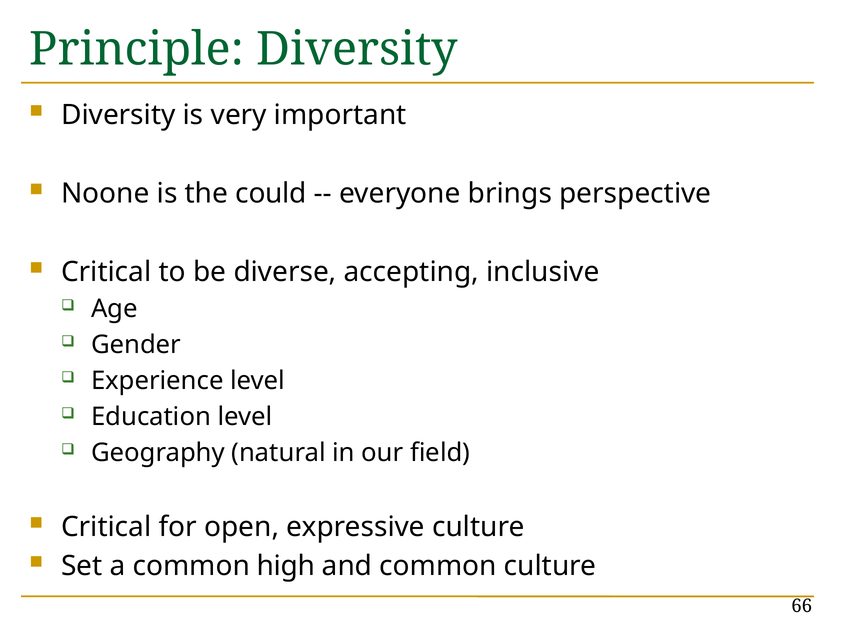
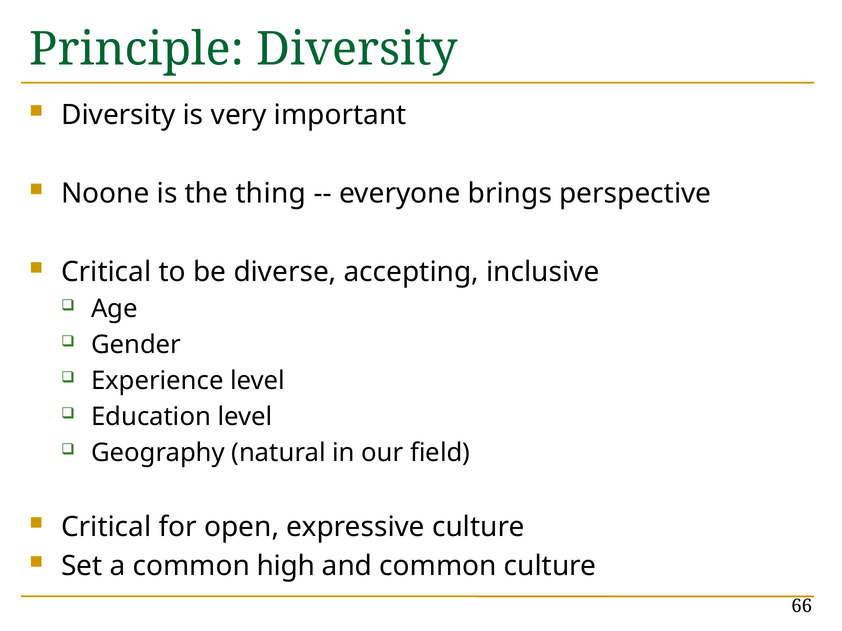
could: could -> thing
